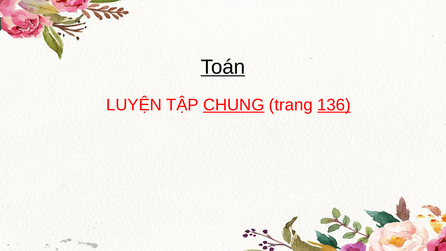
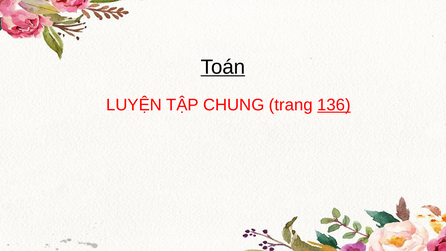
CHUNG underline: present -> none
